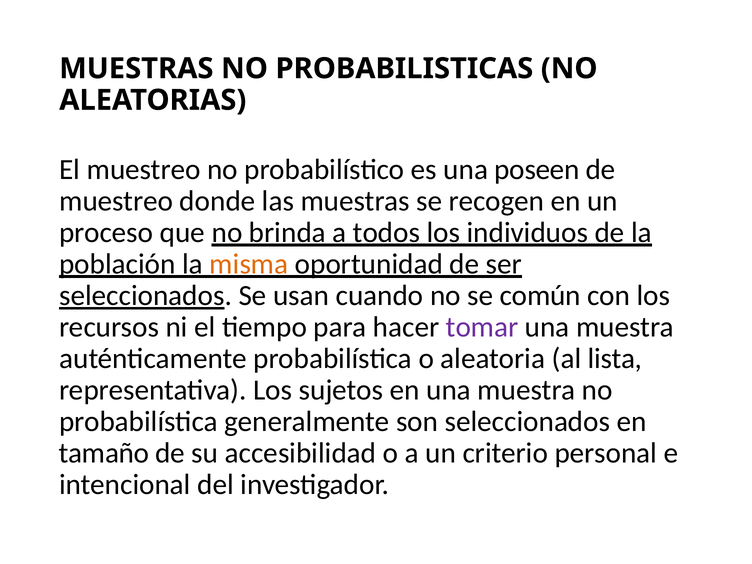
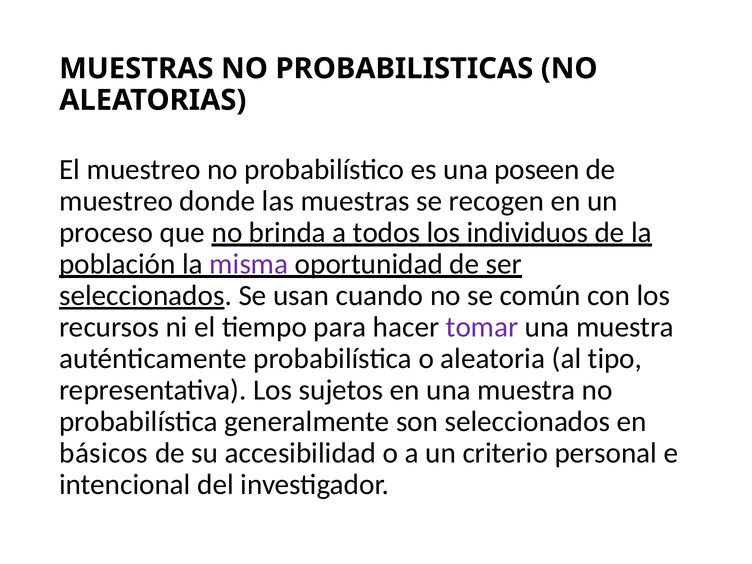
misma colour: orange -> purple
lista: lista -> tipo
tamaño: tamaño -> básicos
